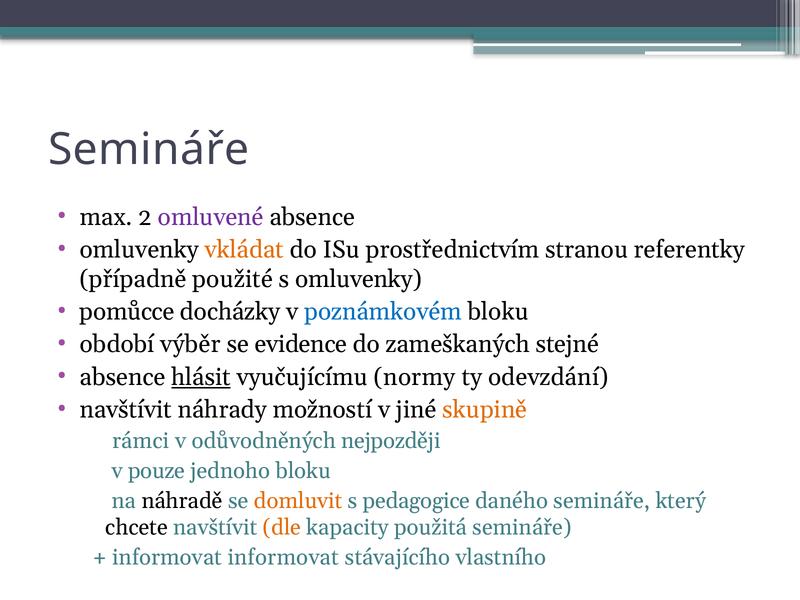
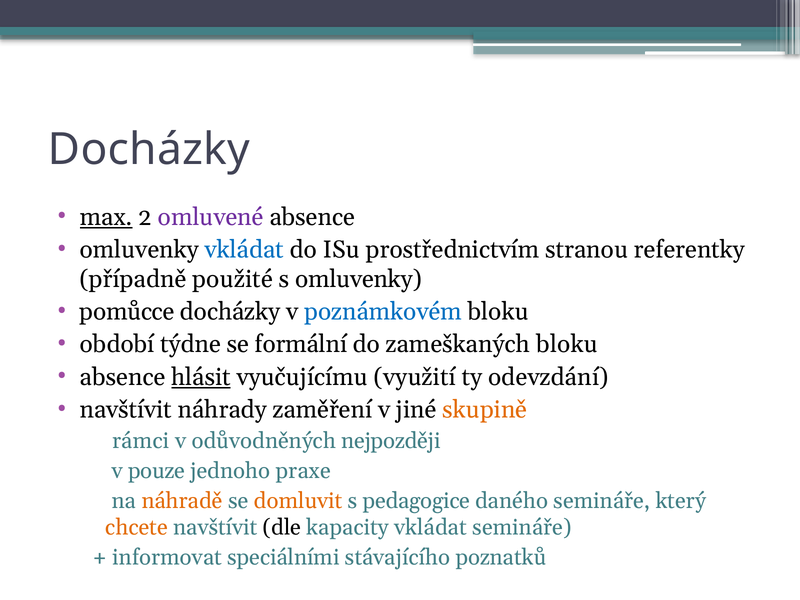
Semináře at (149, 150): Semináře -> Docházky
max underline: none -> present
vkládat at (244, 250) colour: orange -> blue
výběr: výběr -> týdne
evidence: evidence -> formální
zameškaných stejné: stejné -> bloku
normy: normy -> využití
možností: možností -> zaměření
jednoho bloku: bloku -> praxe
náhradě colour: black -> orange
chcete colour: black -> orange
dle colour: orange -> black
kapacity použitá: použitá -> vkládat
informovat informovat: informovat -> speciálními
vlastního: vlastního -> poznatků
